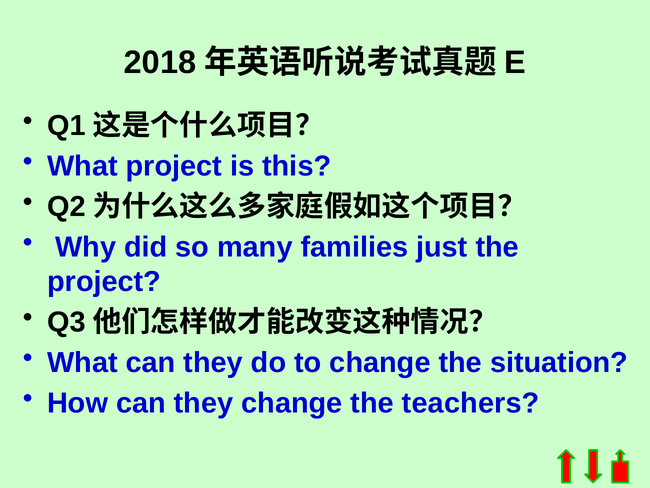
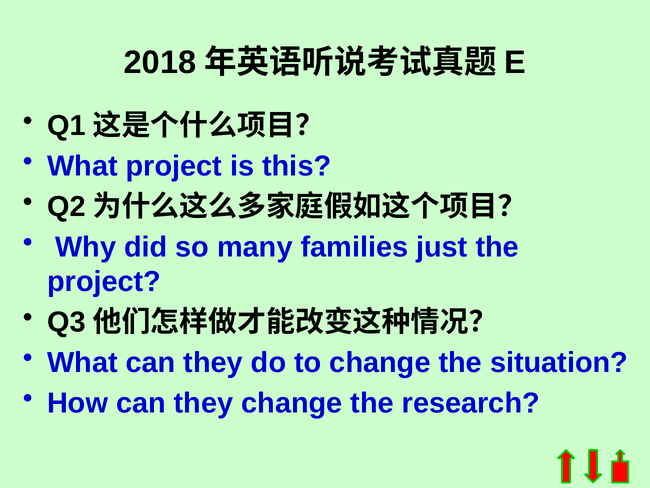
teachers: teachers -> research
